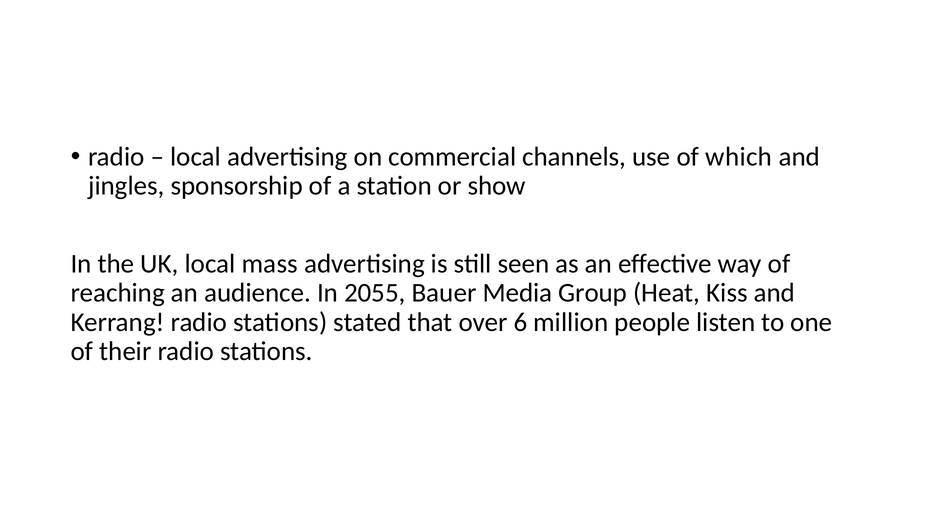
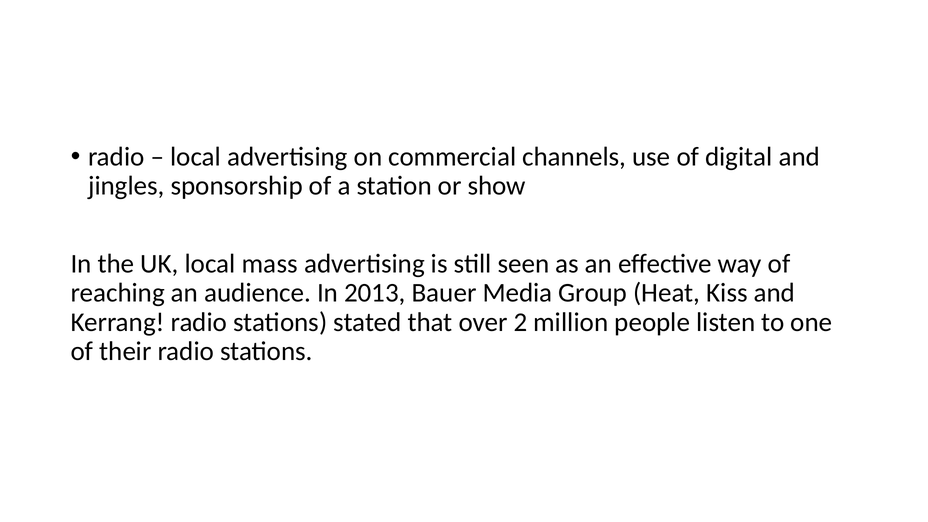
which: which -> digital
2055: 2055 -> 2013
6: 6 -> 2
